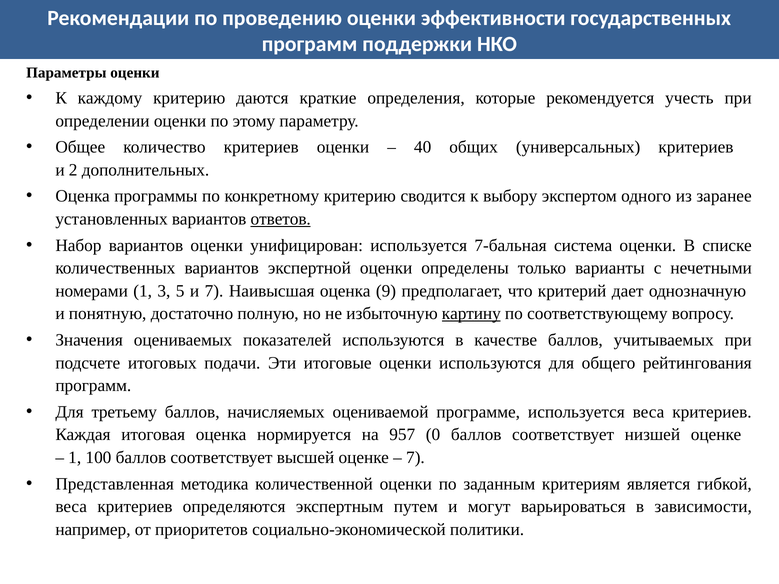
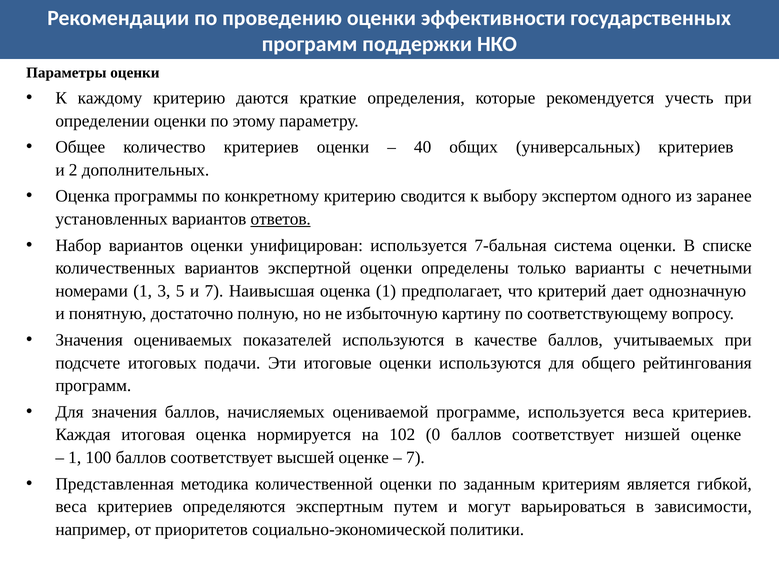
оценка 9: 9 -> 1
картину underline: present -> none
Для третьему: третьему -> значения
957: 957 -> 102
